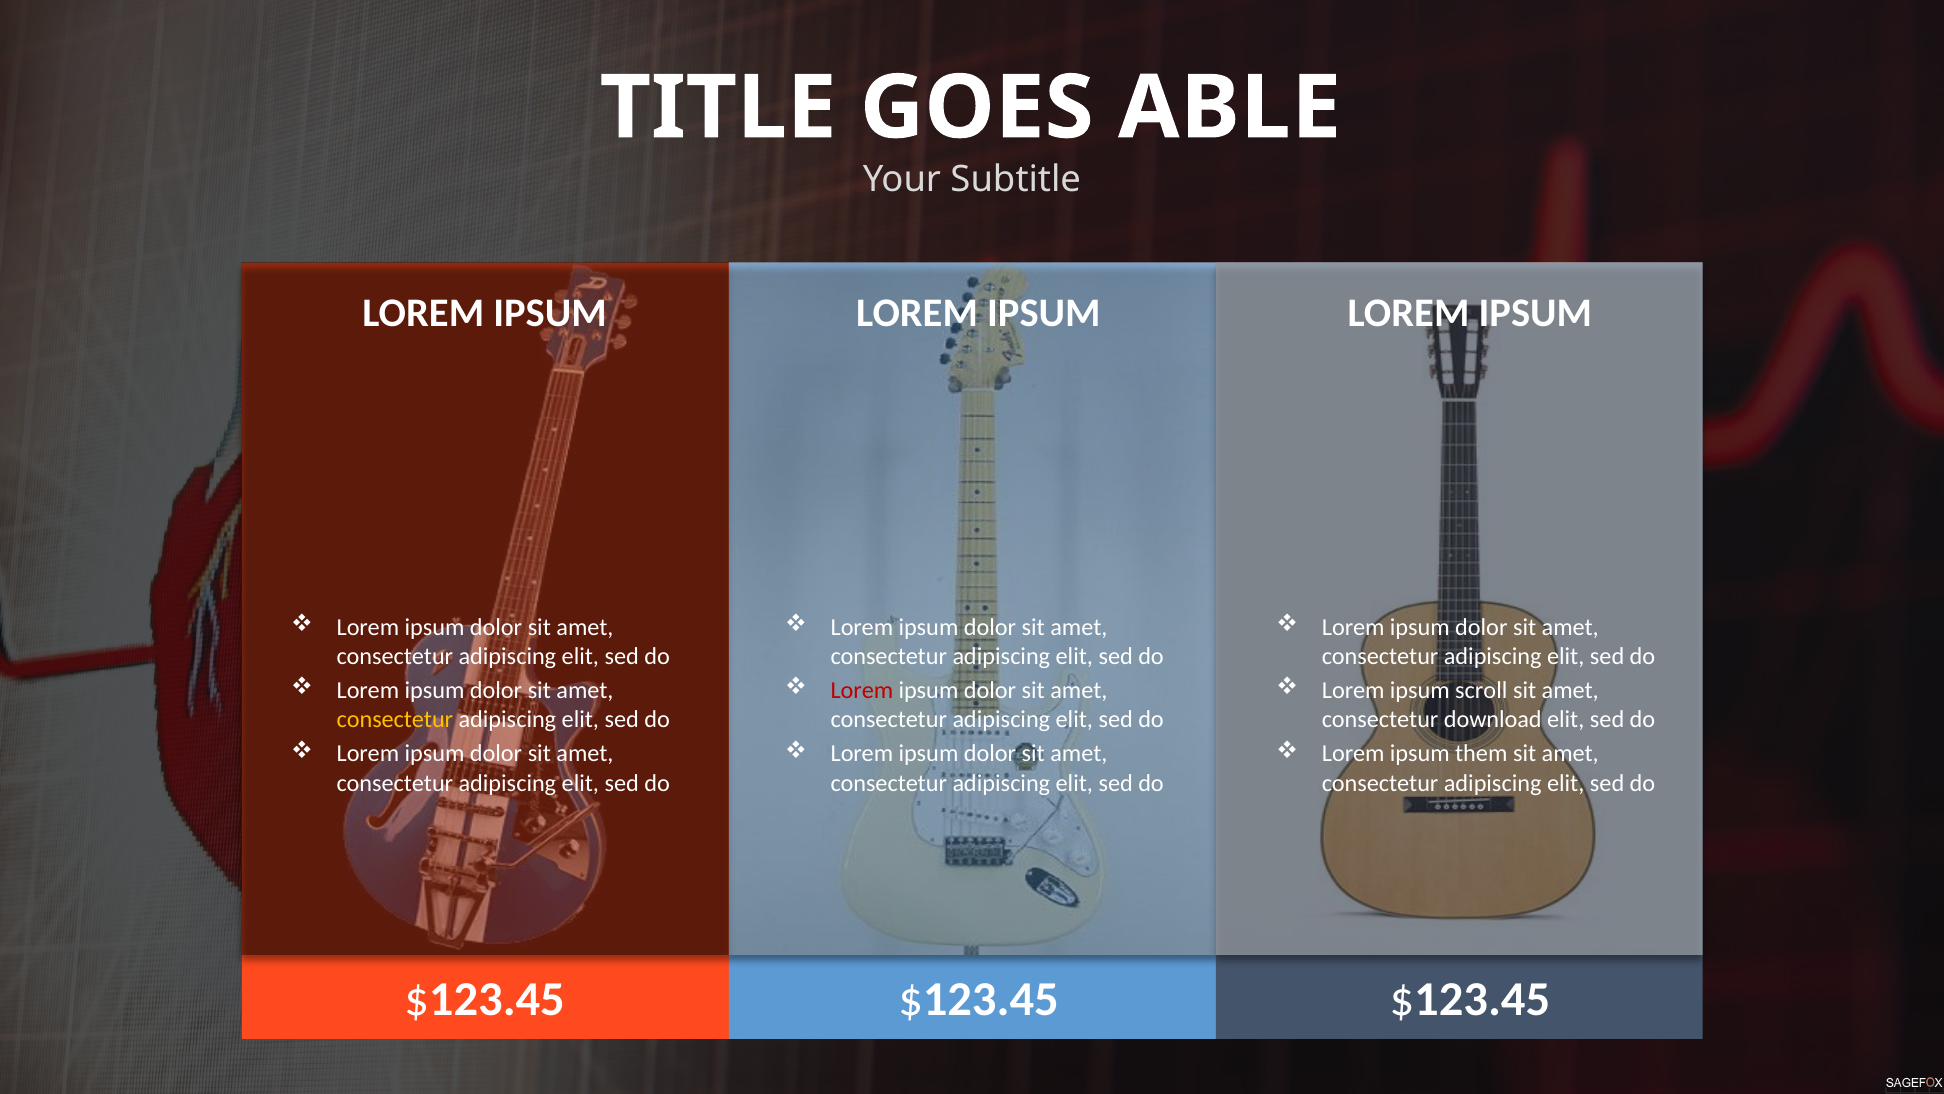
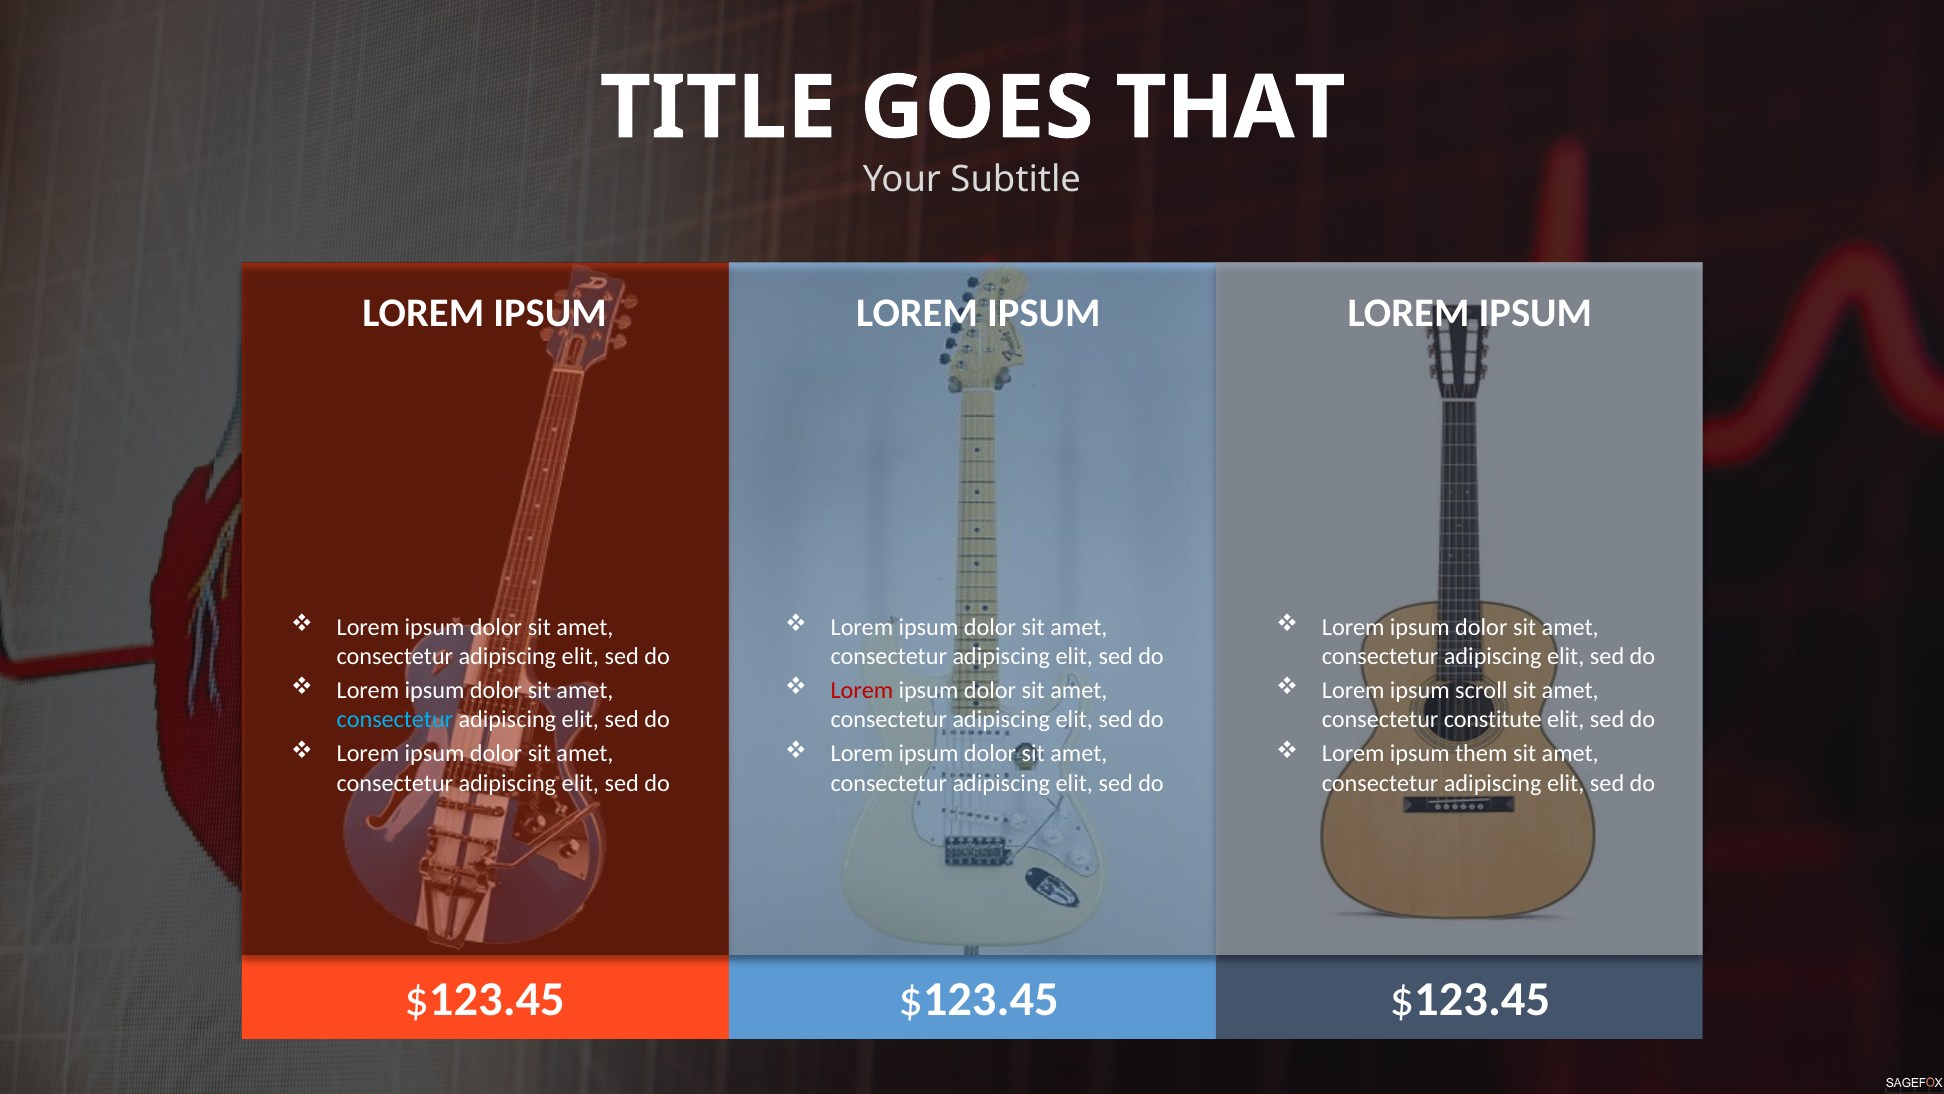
ABLE: ABLE -> THAT
consectetur at (395, 720) colour: yellow -> light blue
download: download -> constitute
